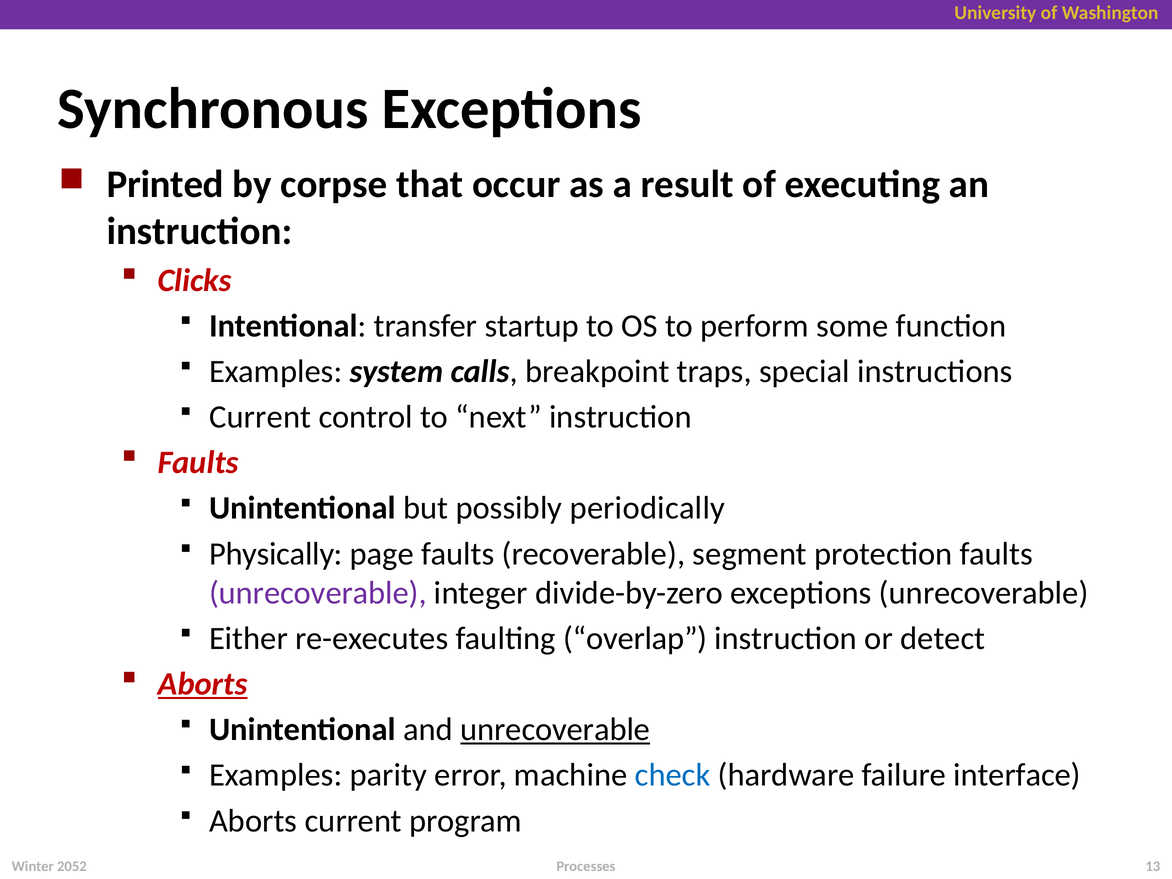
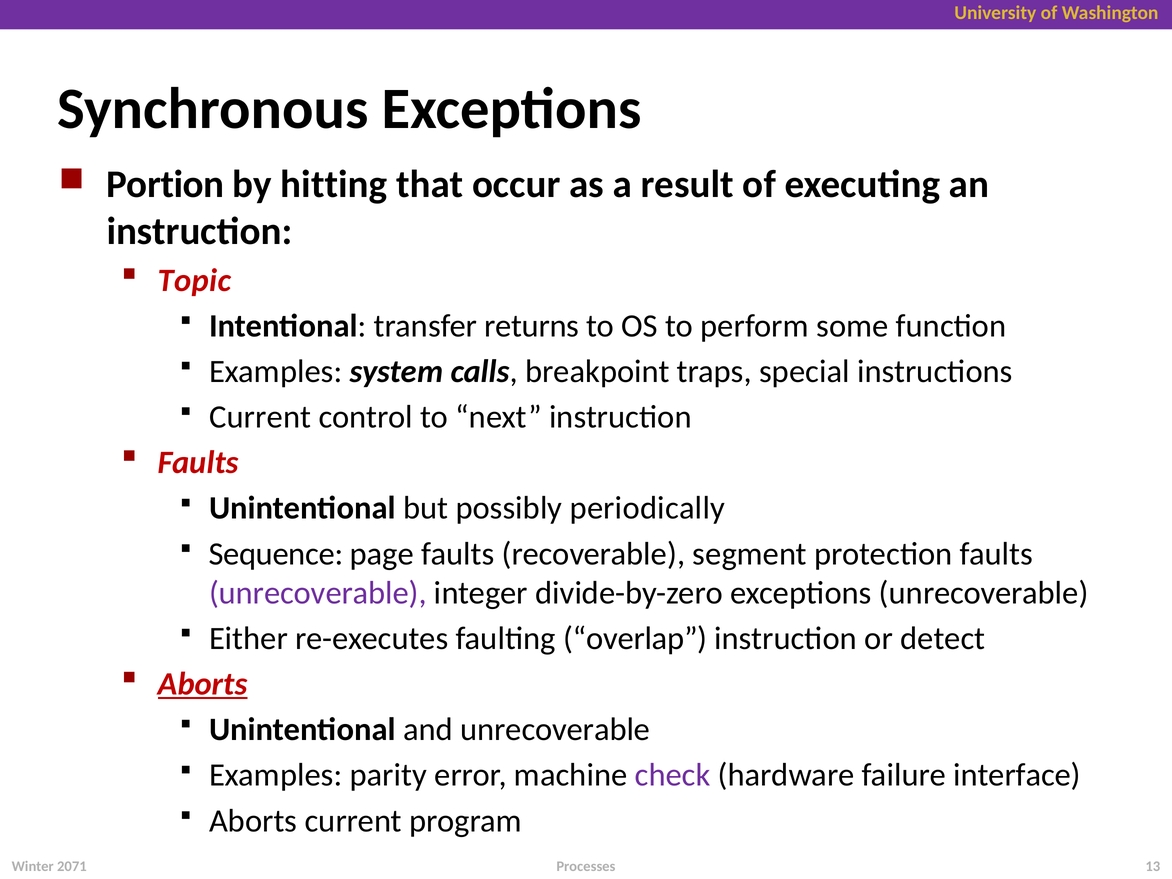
Printed: Printed -> Portion
corpse: corpse -> hitting
Clicks: Clicks -> Topic
startup: startup -> returns
Physically: Physically -> Sequence
unrecoverable at (555, 730) underline: present -> none
check colour: blue -> purple
2052: 2052 -> 2071
